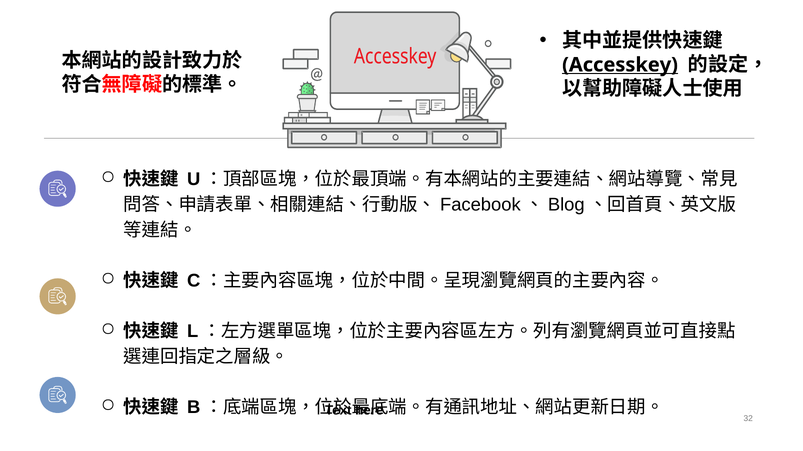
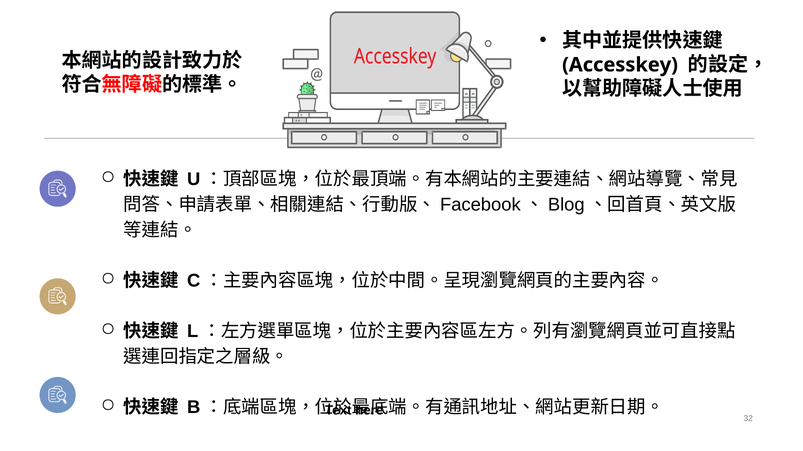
Accesskey underline: present -> none
